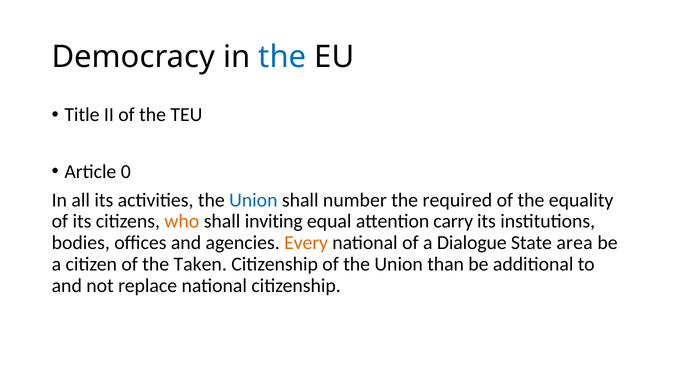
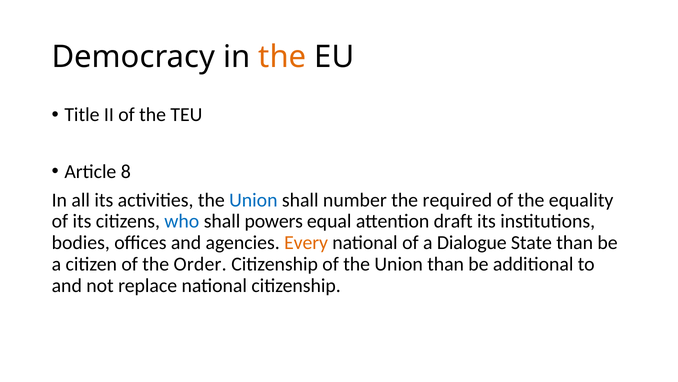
the at (282, 57) colour: blue -> orange
0: 0 -> 8
who colour: orange -> blue
inviting: inviting -> powers
carry: carry -> draft
State area: area -> than
Taken: Taken -> Order
